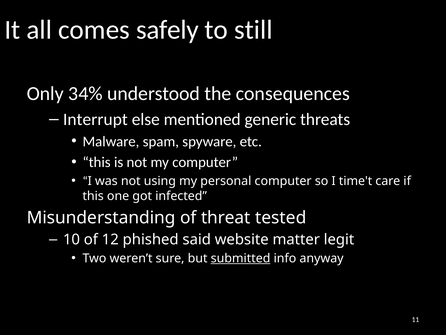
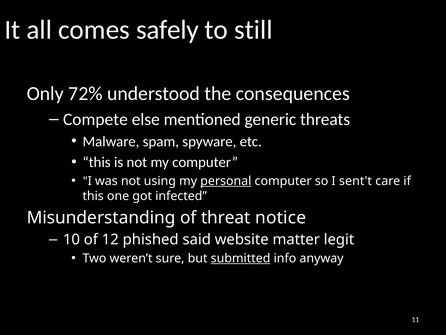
34%: 34% -> 72%
Interrupt: Interrupt -> Compete
personal underline: none -> present
time't: time't -> sent't
tested: tested -> notice
